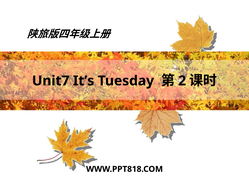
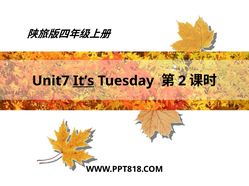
It’s underline: none -> present
